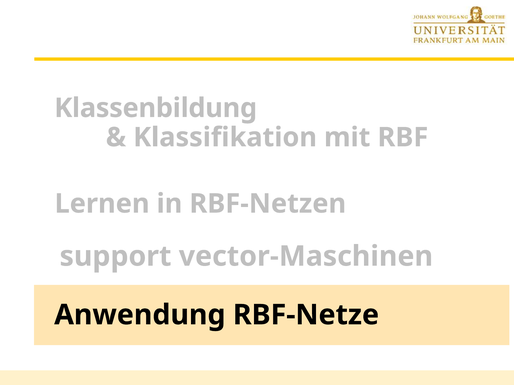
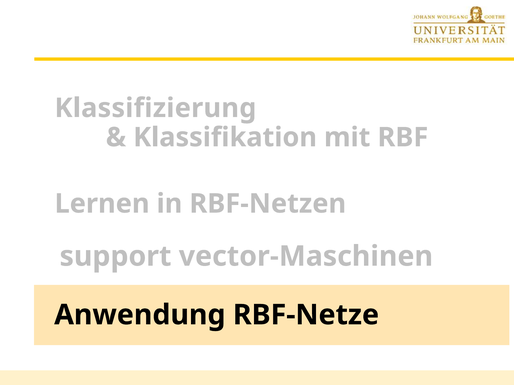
Klassenbildung: Klassenbildung -> Klassifizierung
